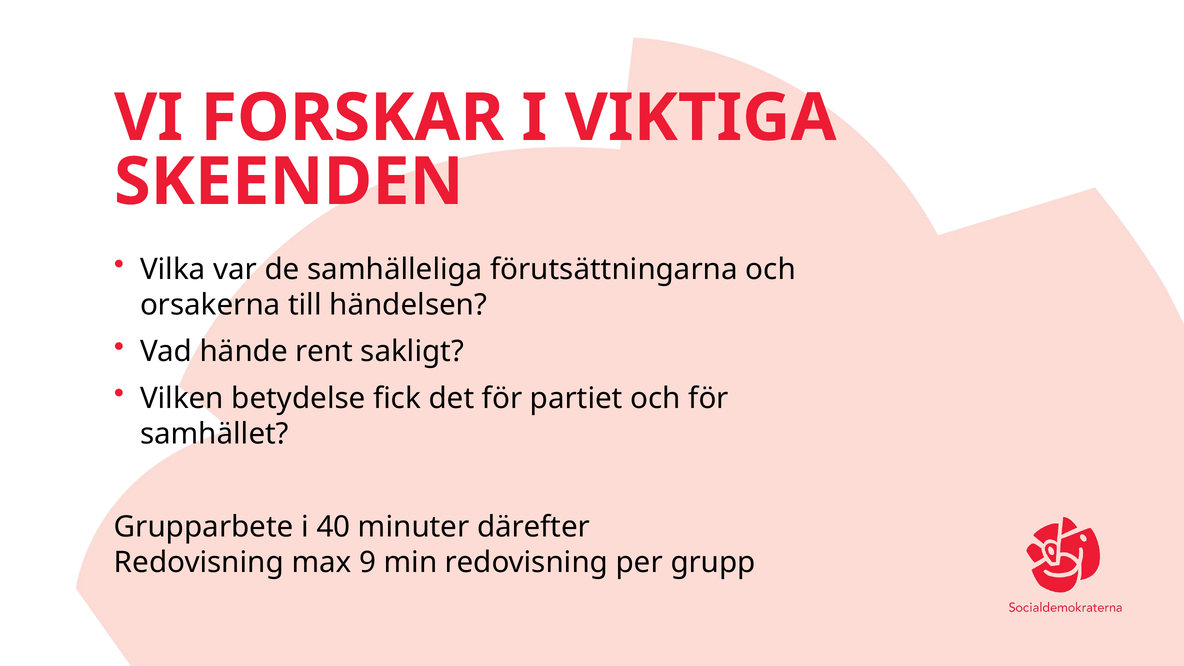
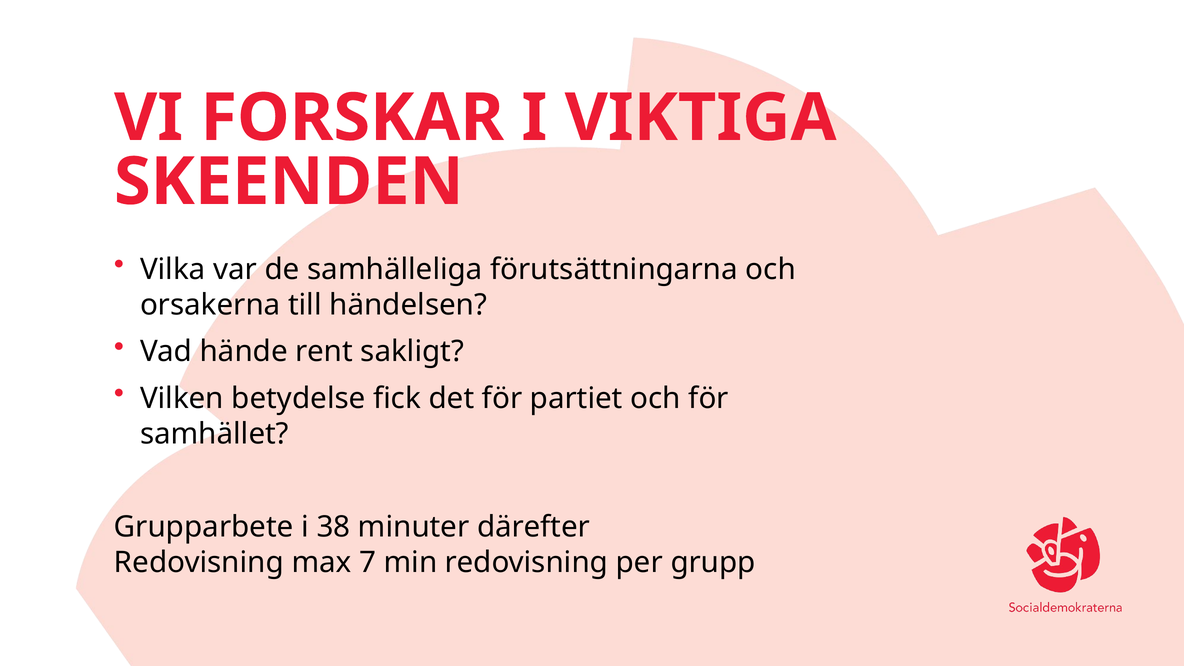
40: 40 -> 38
9: 9 -> 7
